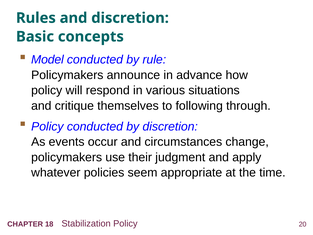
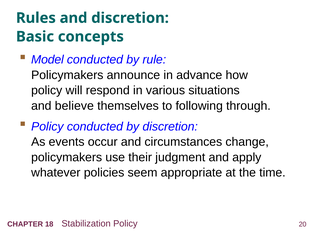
critique: critique -> believe
